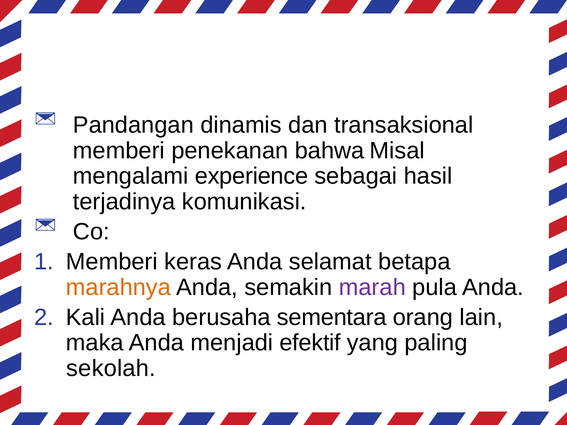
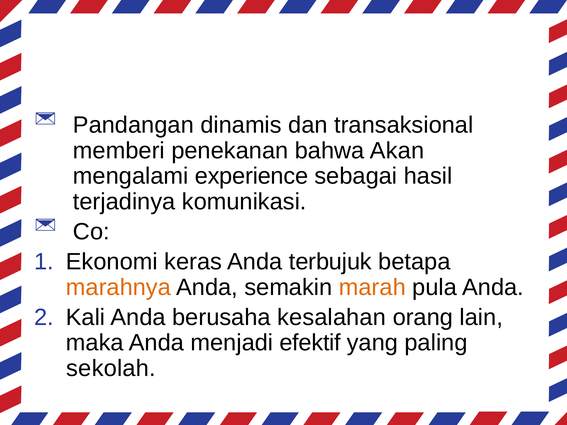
Misal: Misal -> Akan
Memberi at (112, 262): Memberi -> Ekonomi
selamat: selamat -> terbujuk
marah colour: purple -> orange
sementara: sementara -> kesalahan
